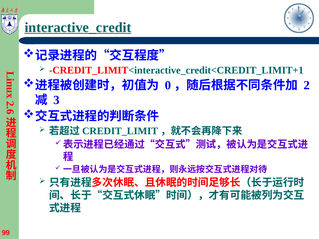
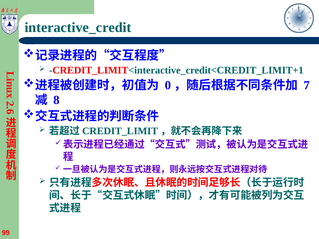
interactive_credit underline: present -> none
2 at (307, 85): 2 -> 7
3: 3 -> 8
